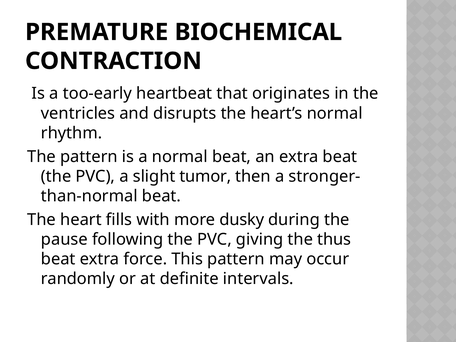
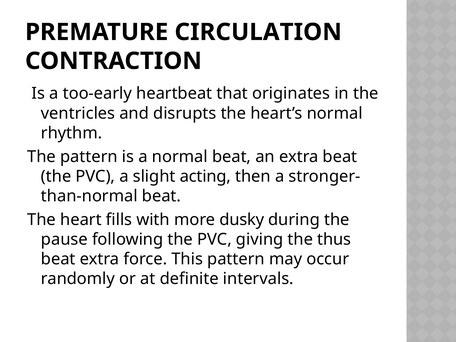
BIOCHEMICAL: BIOCHEMICAL -> CIRCULATION
tumor: tumor -> acting
